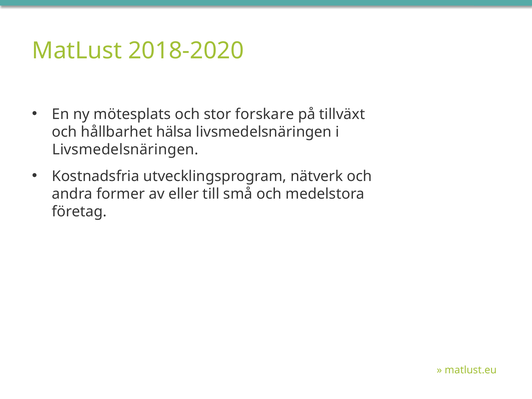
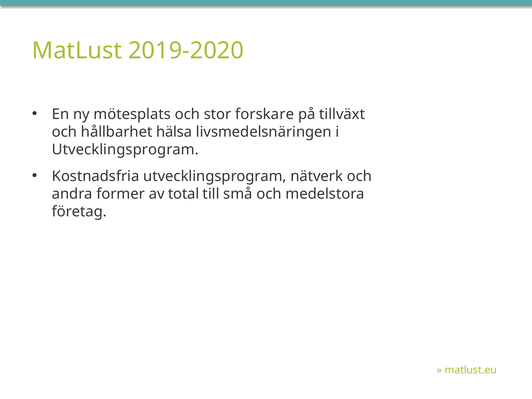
2018-2020: 2018-2020 -> 2019-2020
Livsmedelsnäringen at (125, 150): Livsmedelsnäringen -> Utvecklingsprogram
eller: eller -> total
